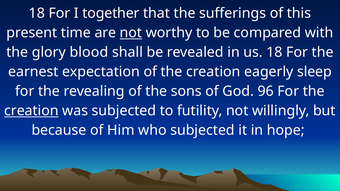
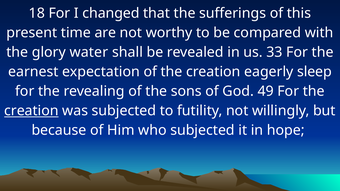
together: together -> changed
not at (131, 33) underline: present -> none
blood: blood -> water
us 18: 18 -> 33
96: 96 -> 49
